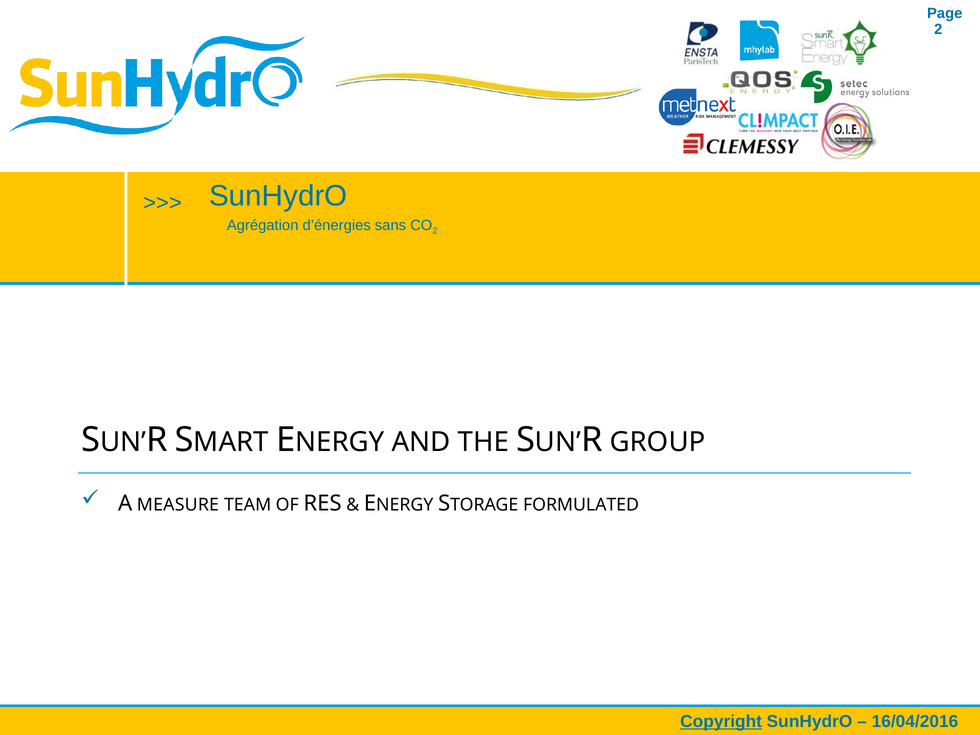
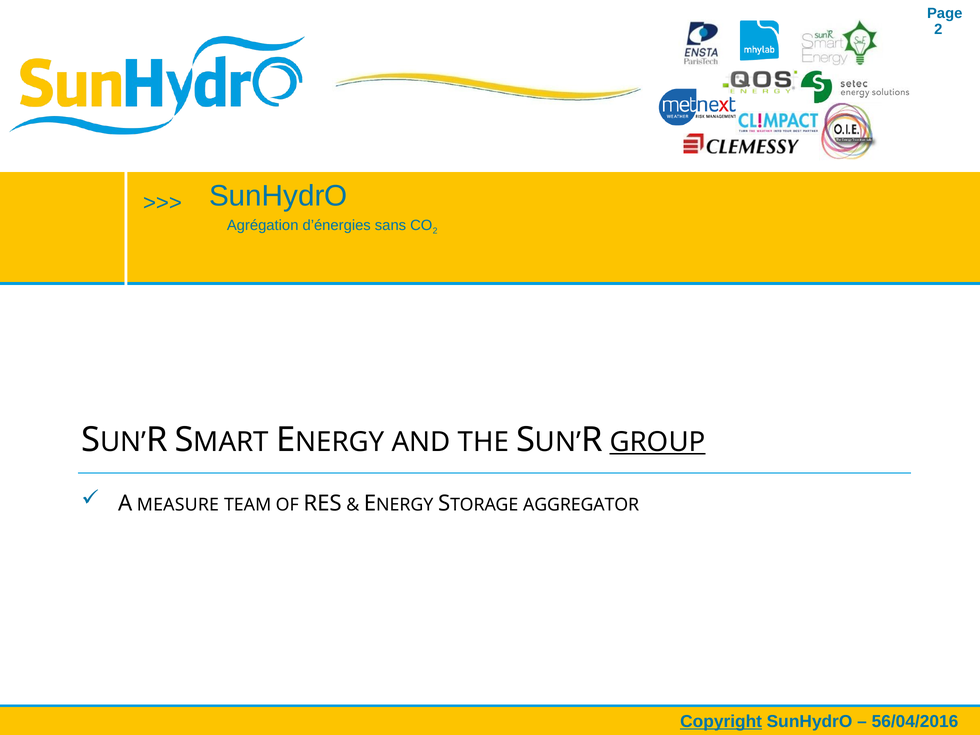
GROUP underline: none -> present
FORMULATED: FORMULATED -> AGGREGATOR
16/04/2016: 16/04/2016 -> 56/04/2016
